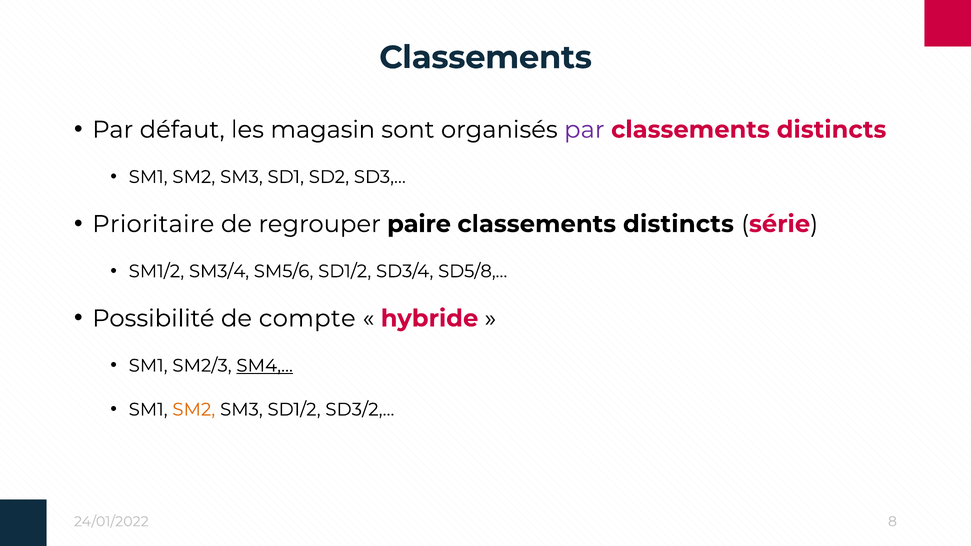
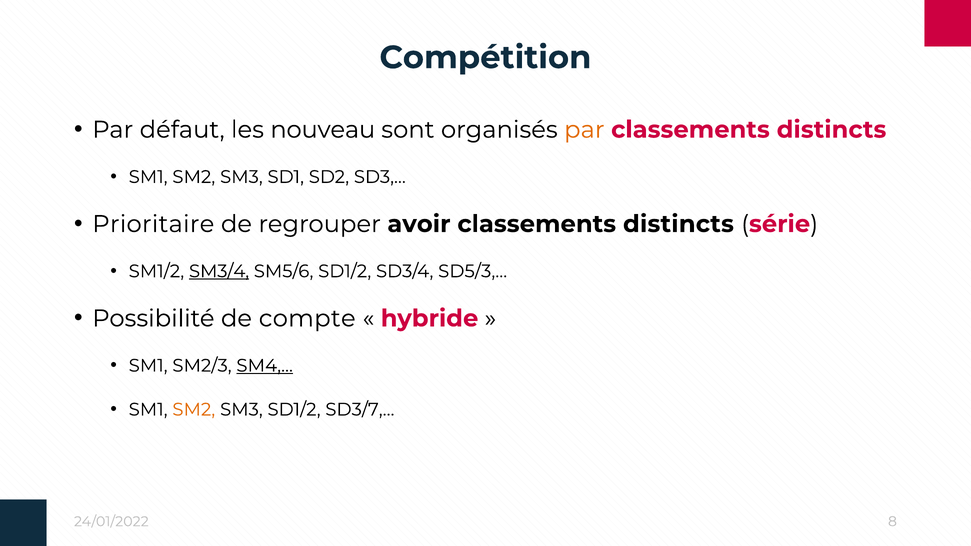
Classements at (486, 58): Classements -> Compétition
magasin: magasin -> nouveau
par at (584, 130) colour: purple -> orange
paire: paire -> avoir
SM3/4 underline: none -> present
SD5/8,…: SD5/8,… -> SD5/3,…
SD3/2,…: SD3/2,… -> SD3/7,…
